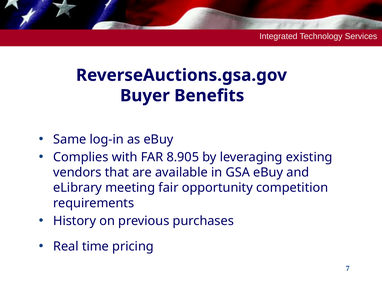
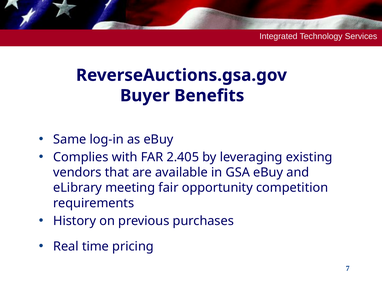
8.905: 8.905 -> 2.405
